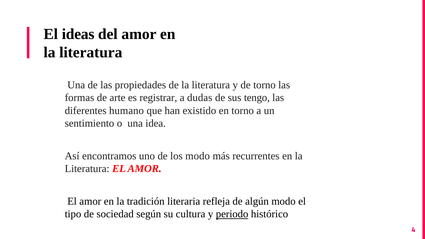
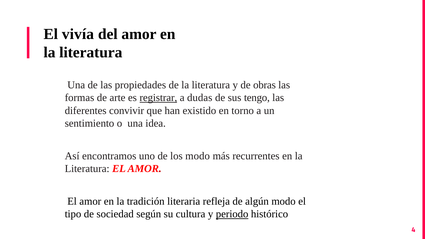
ideas: ideas -> vivía
de torno: torno -> obras
registrar underline: none -> present
humano: humano -> convivir
